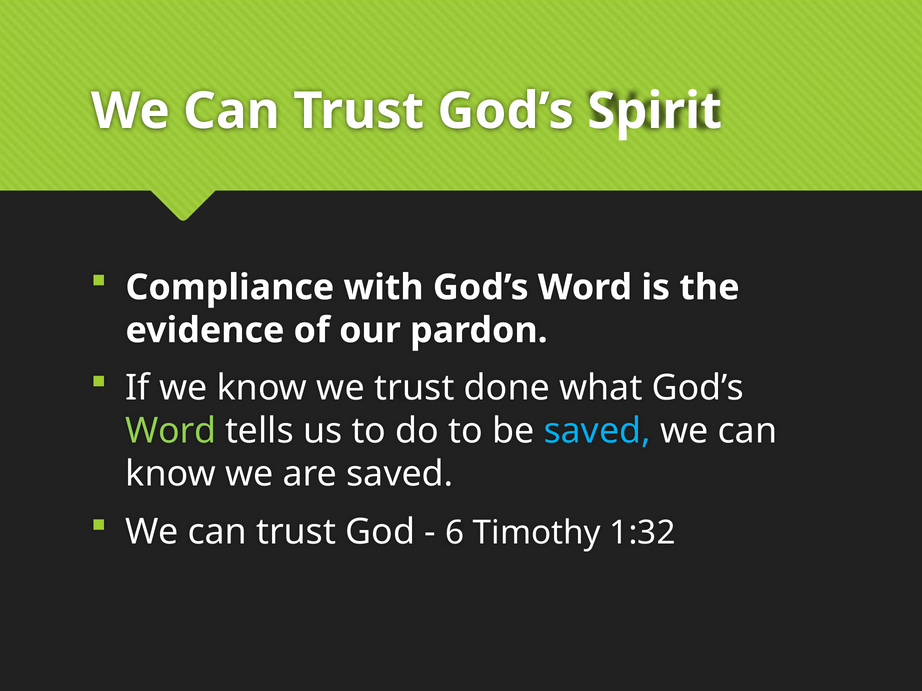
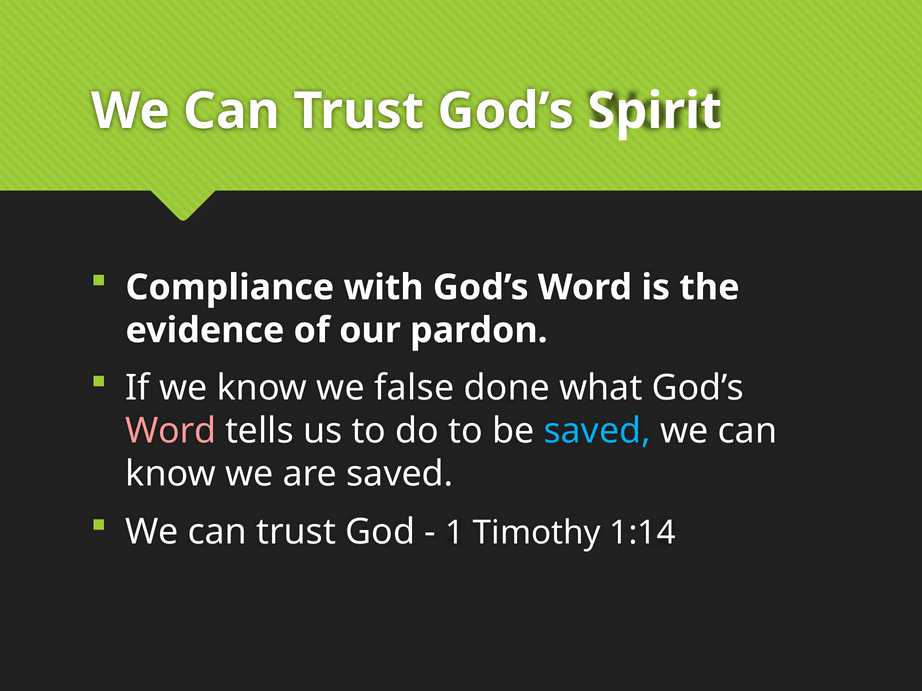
we trust: trust -> false
Word at (171, 431) colour: light green -> pink
6: 6 -> 1
1:32: 1:32 -> 1:14
